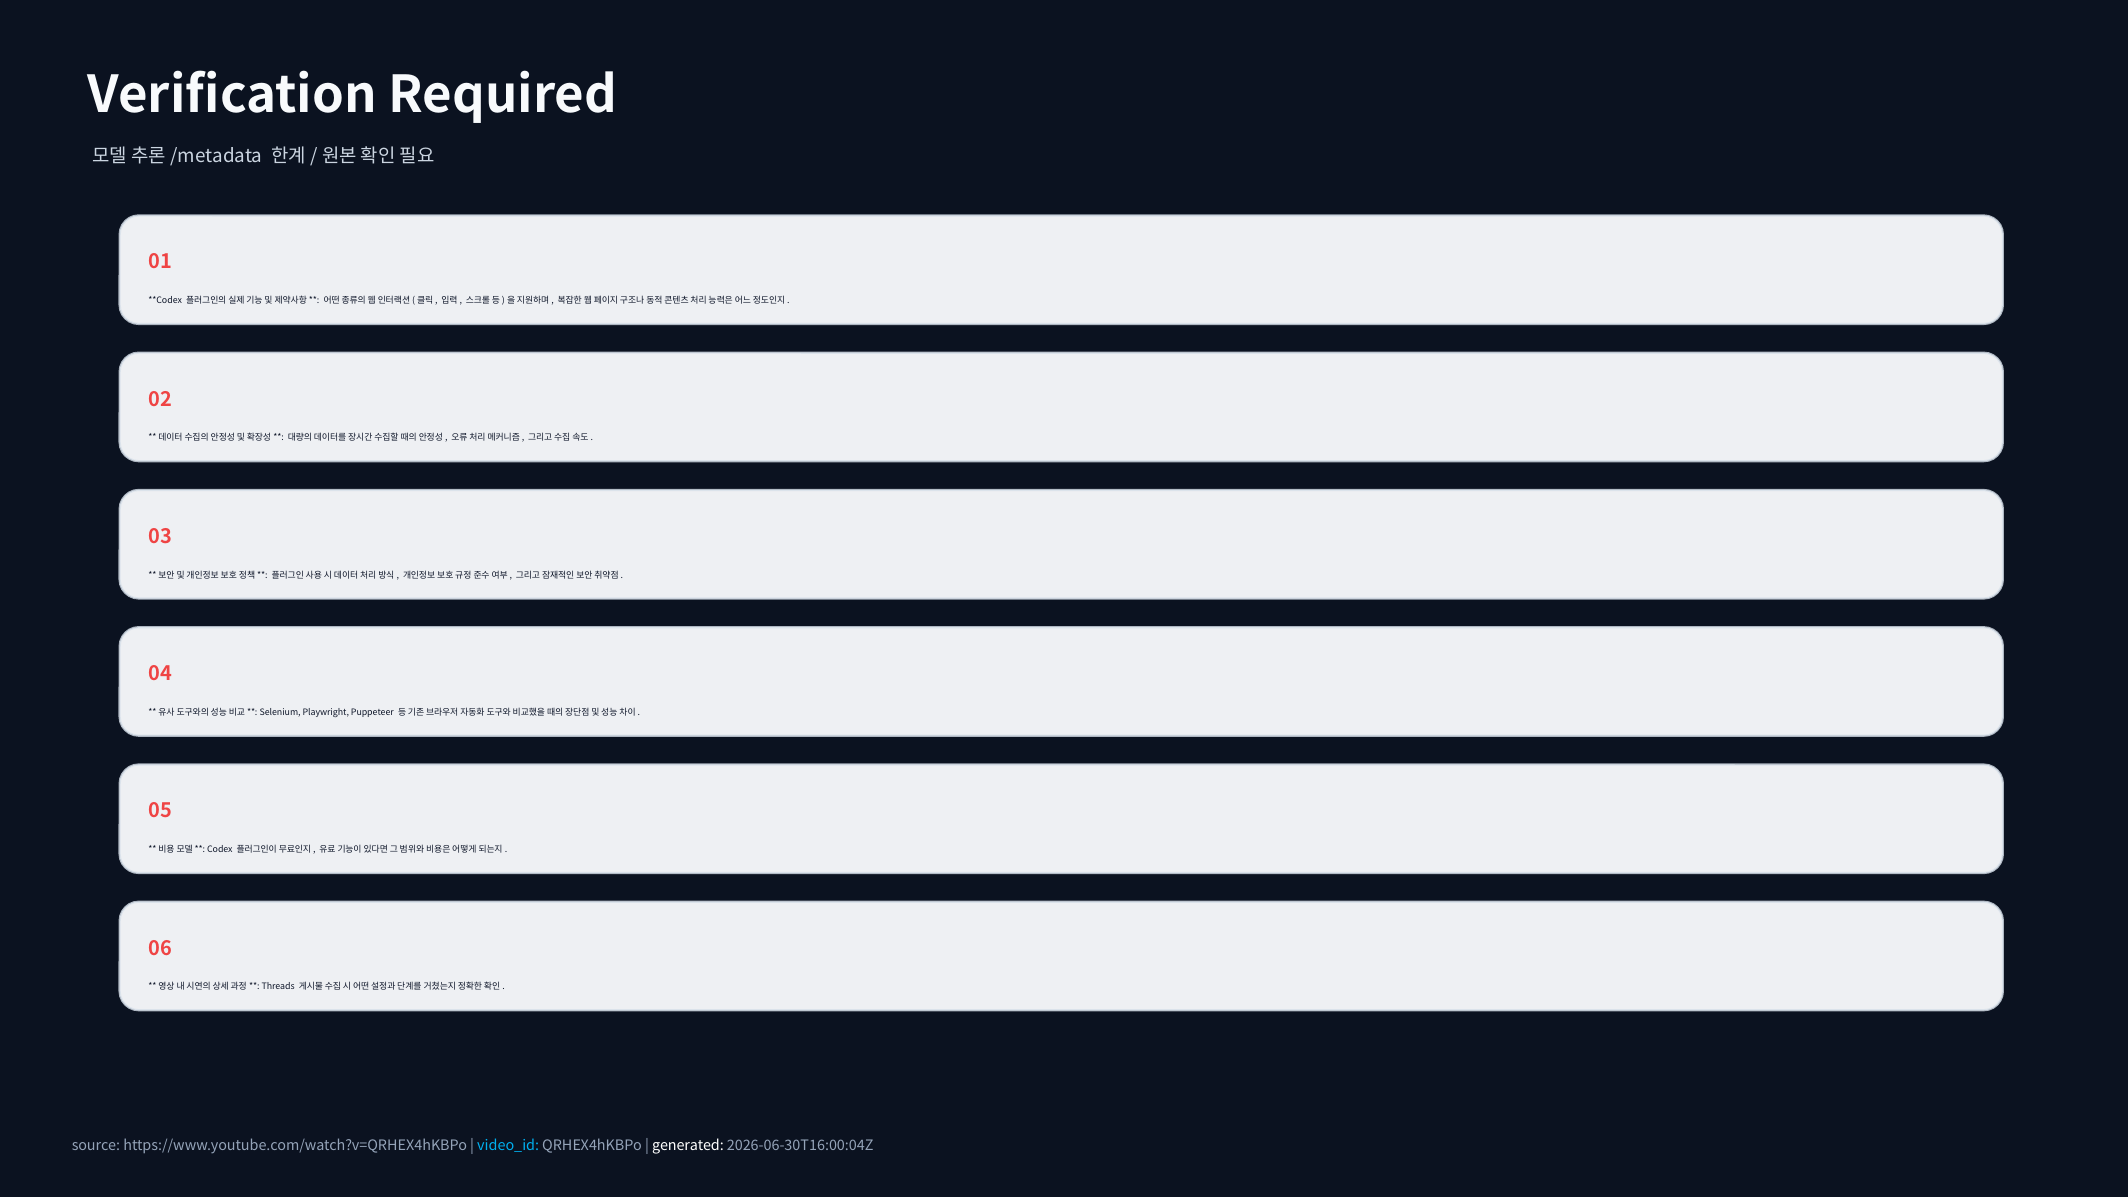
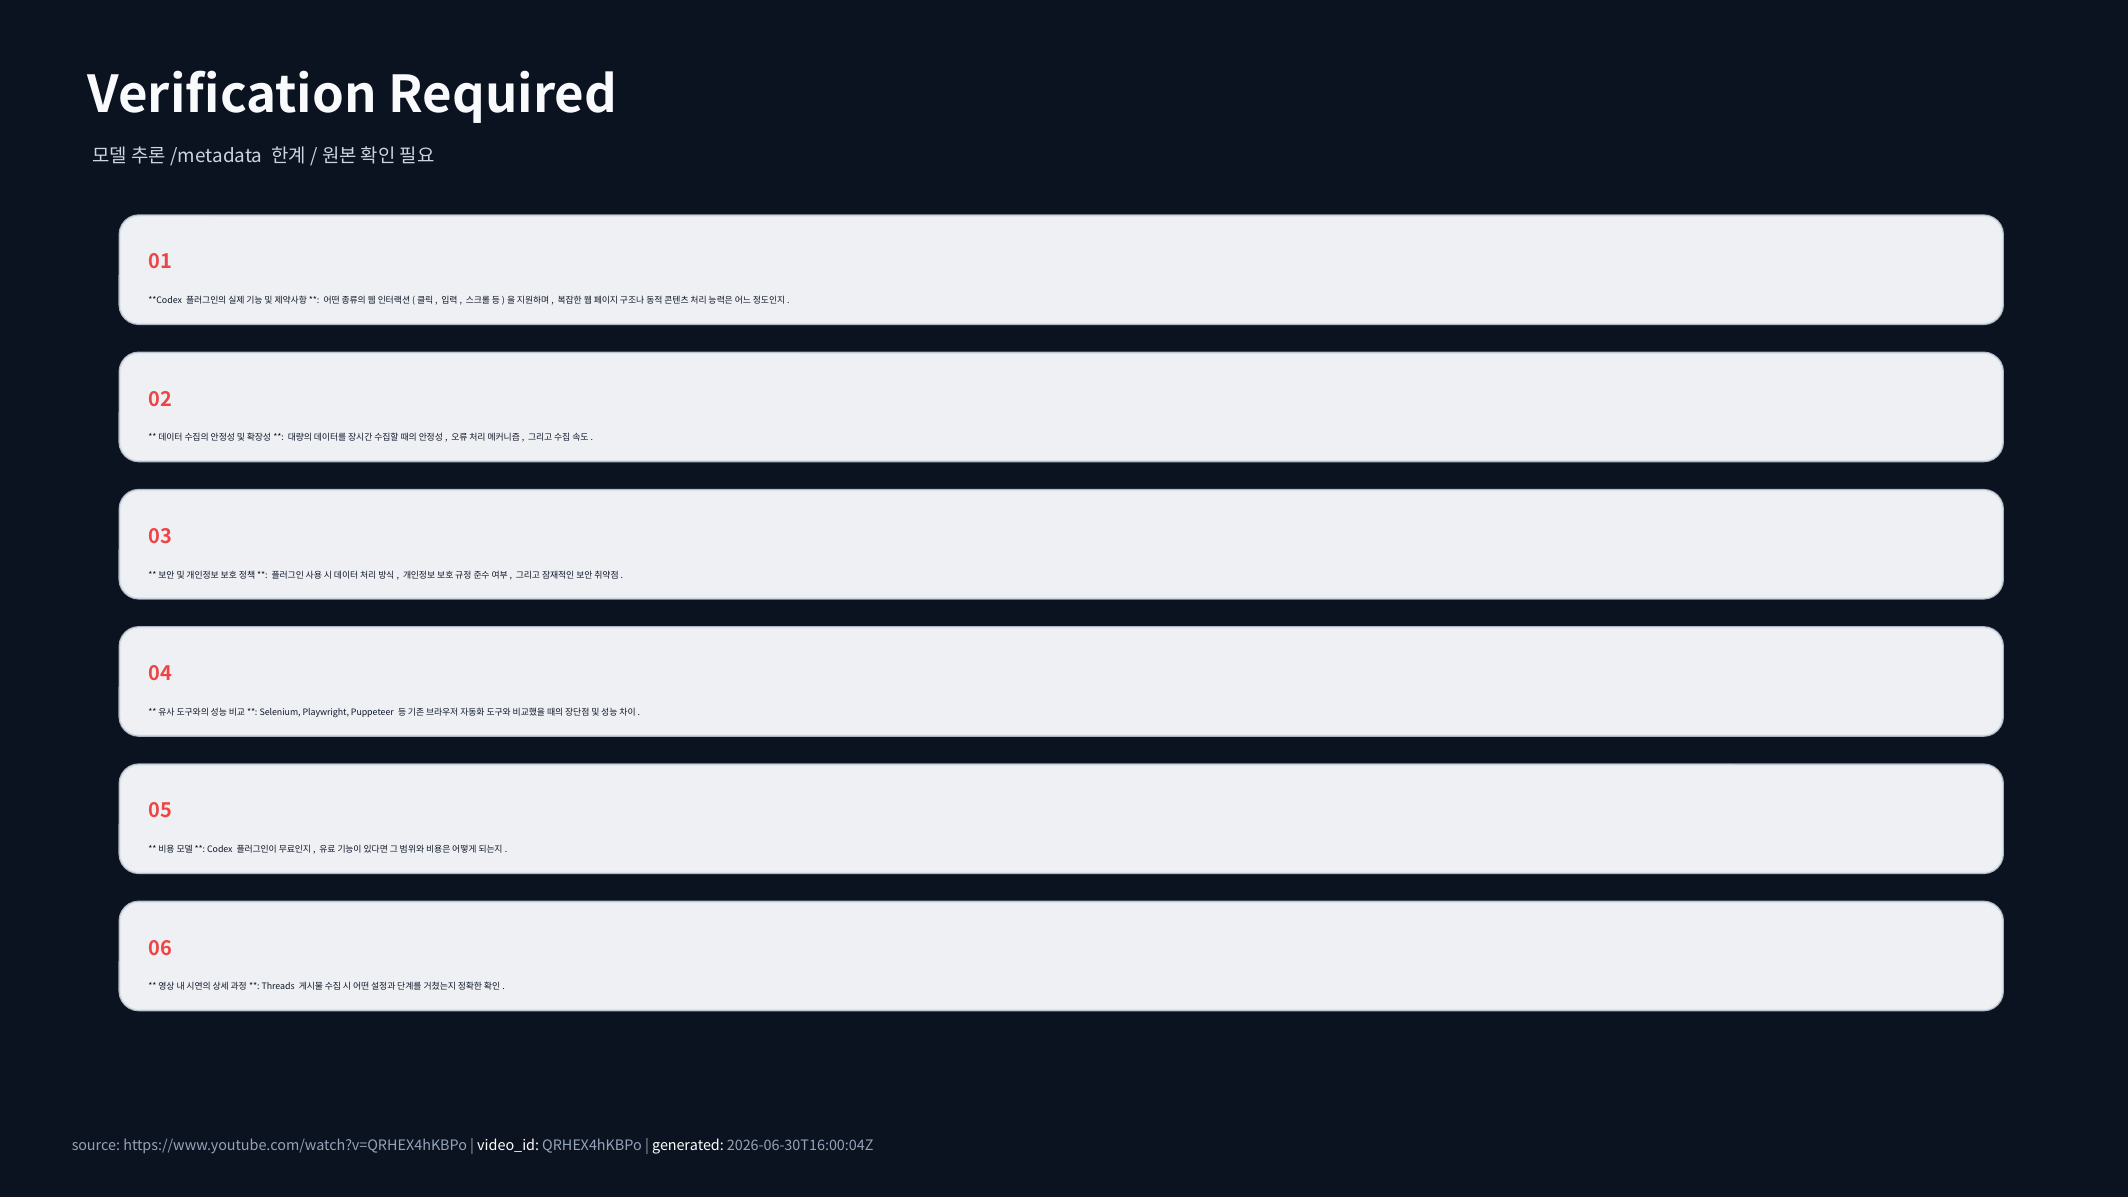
video_id colour: light blue -> white
